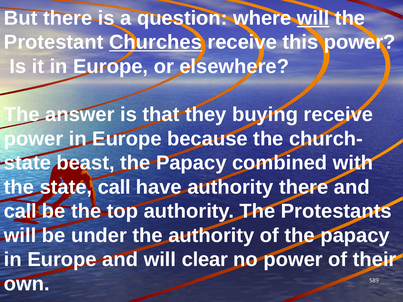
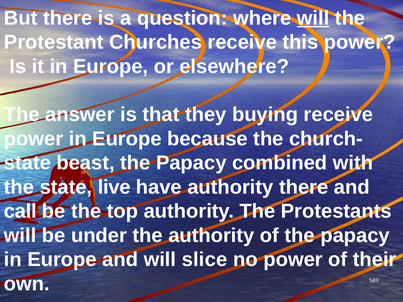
Churches underline: present -> none
state call: call -> live
clear: clear -> slice
